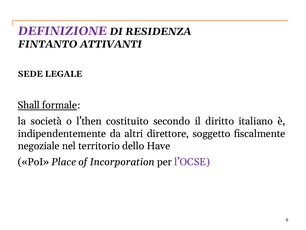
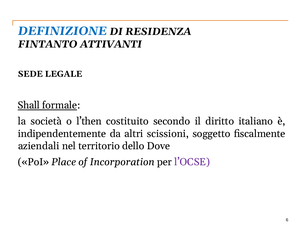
DEFINIZIONE colour: purple -> blue
direttore: direttore -> scissioni
negoziale: negoziale -> aziendali
Have: Have -> Dove
